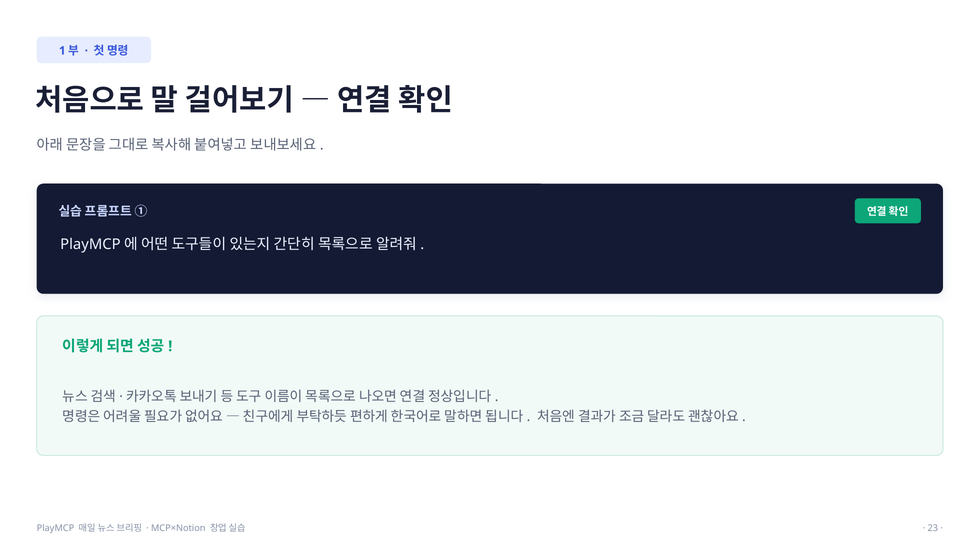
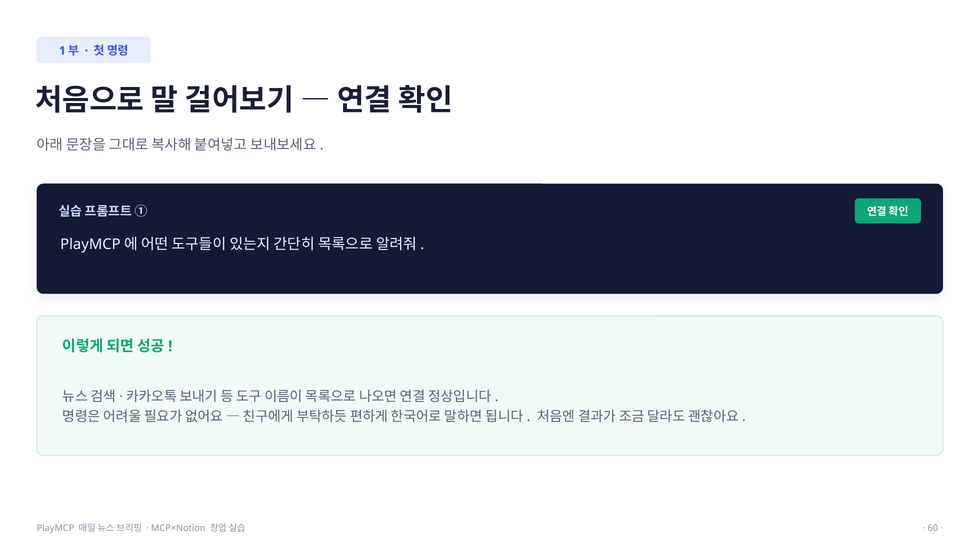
23: 23 -> 60
